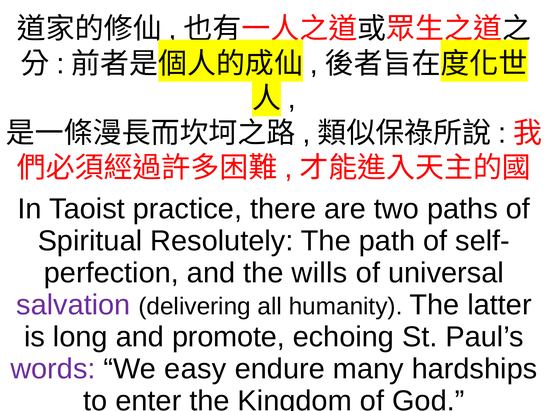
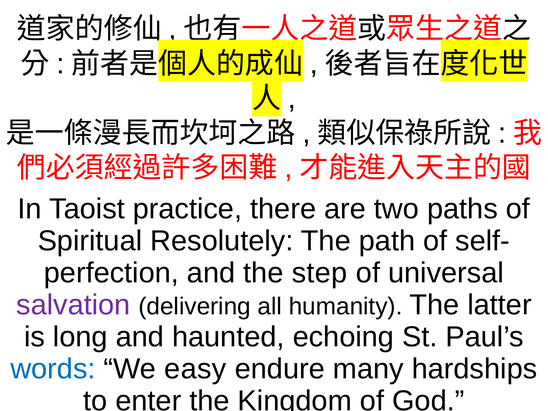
wills: wills -> step
promote: promote -> haunted
words colour: purple -> blue
